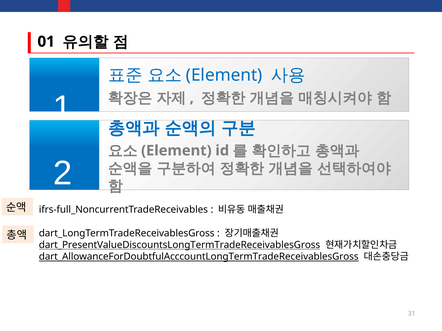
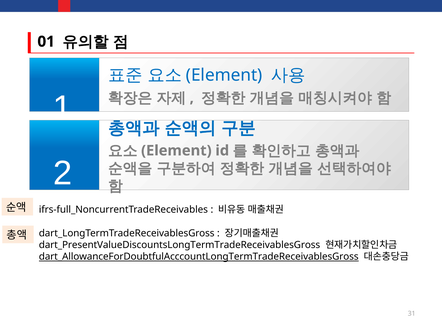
dart_PresentValueDiscountsLongTermTradeReceivablesGross underline: present -> none
